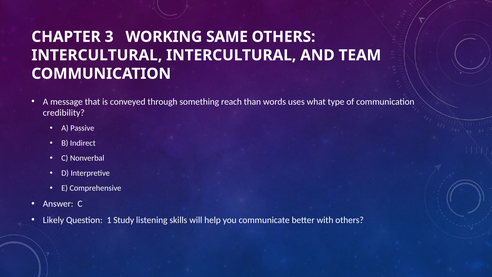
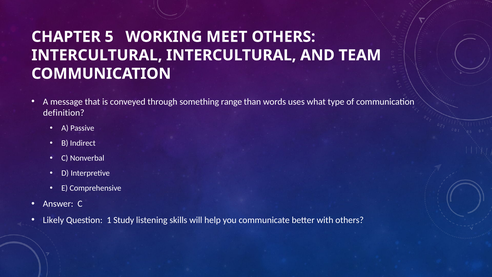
3: 3 -> 5
SAME: SAME -> MEET
reach: reach -> range
credibility: credibility -> definition
